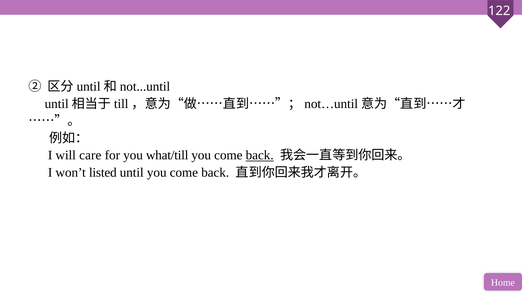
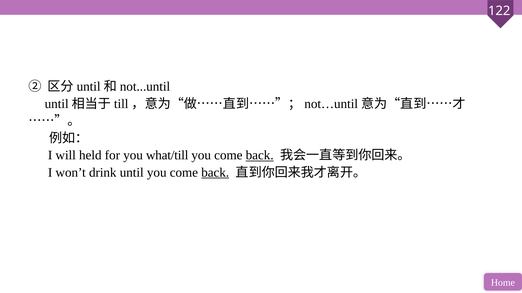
care: care -> held
listed: listed -> drink
back at (215, 173) underline: none -> present
